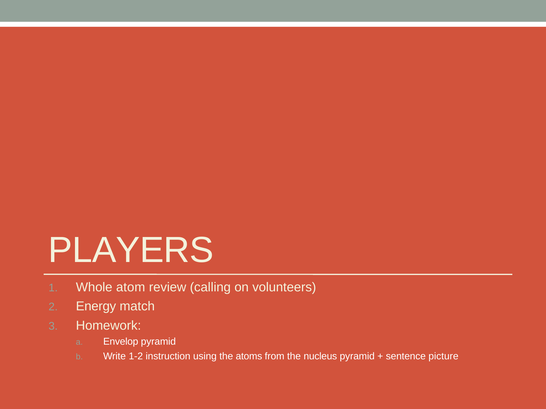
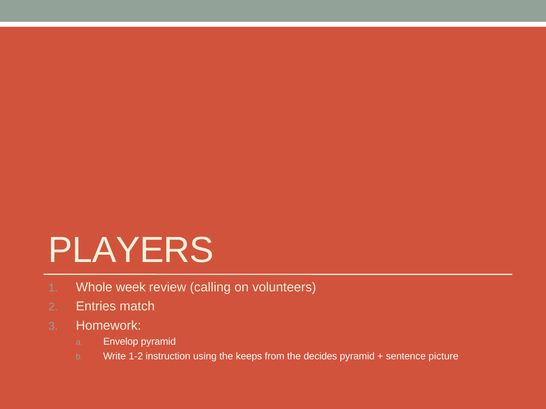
atom: atom -> week
Energy: Energy -> Entries
atoms: atoms -> keeps
nucleus: nucleus -> decides
